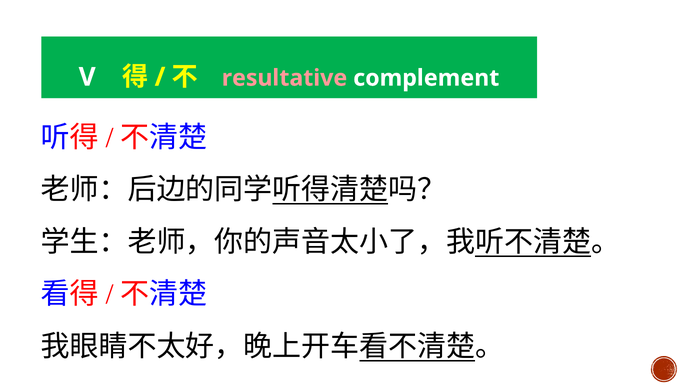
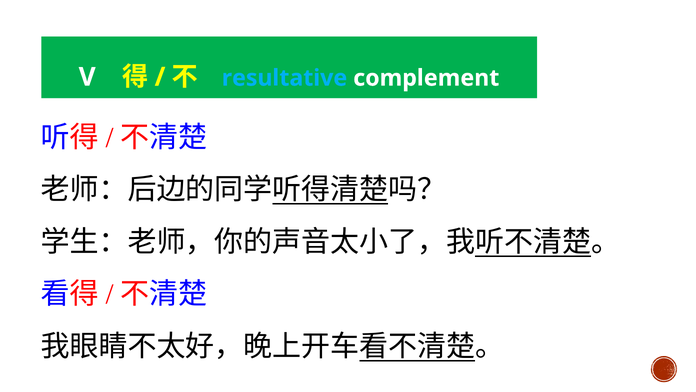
resultative colour: pink -> light blue
